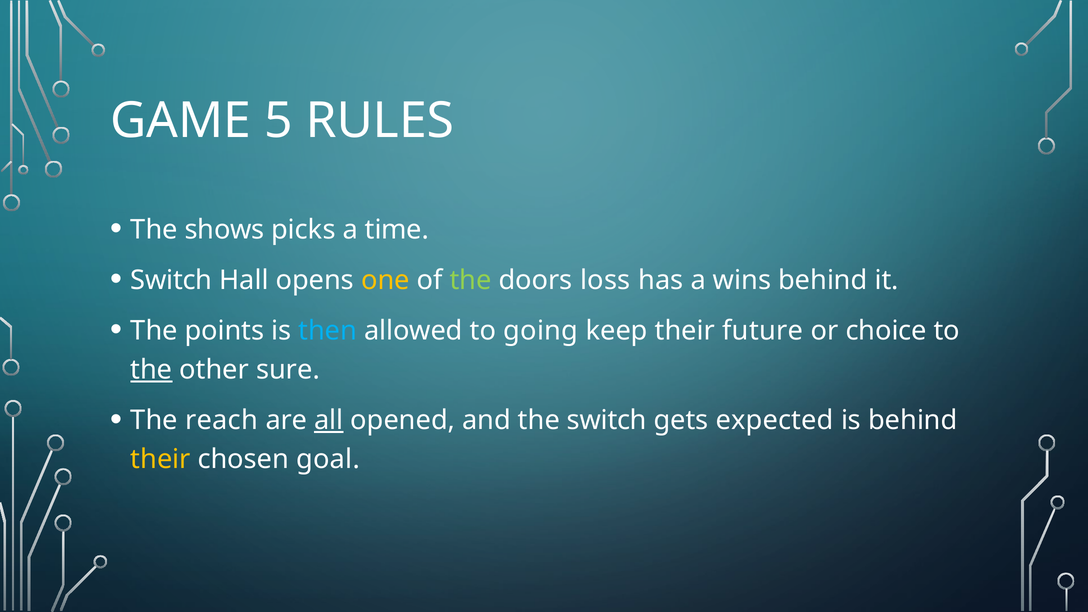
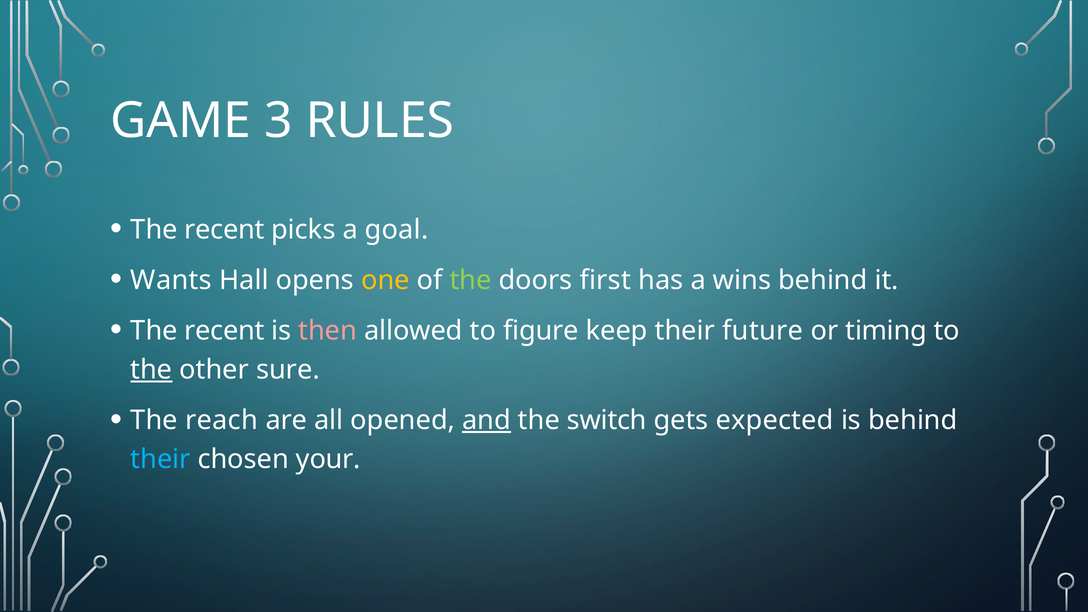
5: 5 -> 3
shows at (225, 230): shows -> recent
time: time -> goal
Switch at (171, 280): Switch -> Wants
loss: loss -> first
points at (224, 331): points -> recent
then colour: light blue -> pink
going: going -> figure
choice: choice -> timing
all underline: present -> none
and underline: none -> present
their at (161, 459) colour: yellow -> light blue
goal: goal -> your
